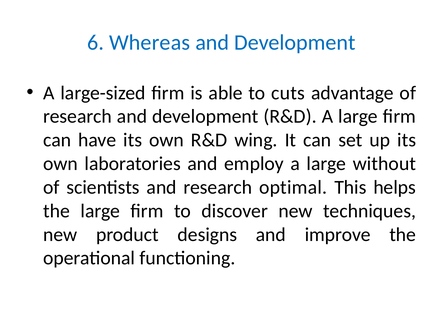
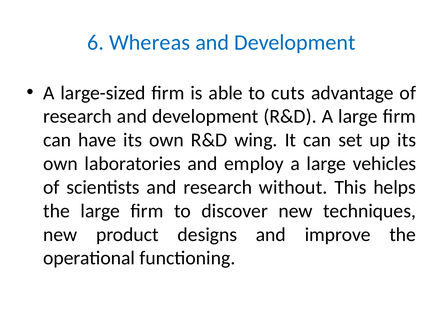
without: without -> vehicles
optimal: optimal -> without
